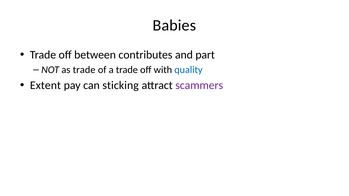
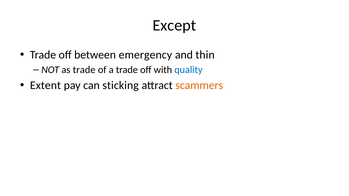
Babies: Babies -> Except
contributes: contributes -> emergency
part: part -> thin
scammers colour: purple -> orange
